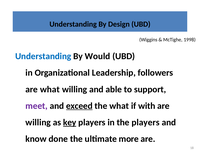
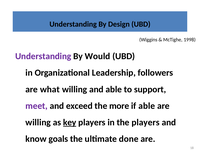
Understanding at (43, 56) colour: blue -> purple
exceed underline: present -> none
the what: what -> more
if with: with -> able
done: done -> goals
more: more -> done
